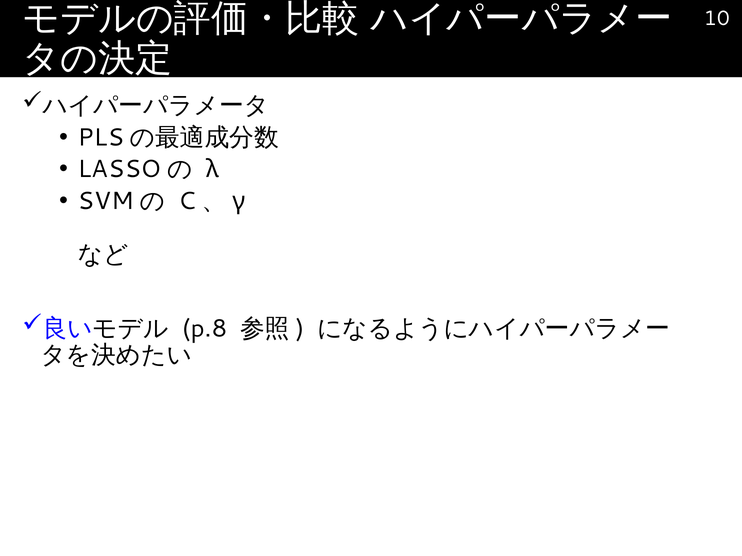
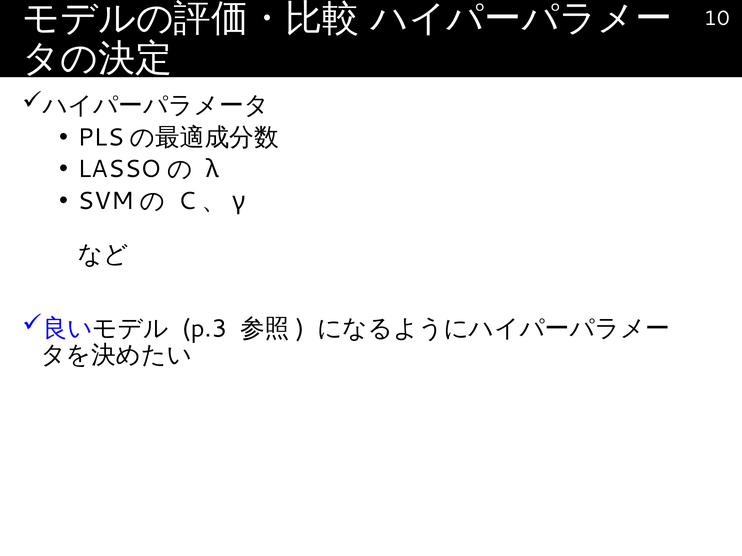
p.8: p.8 -> p.3
